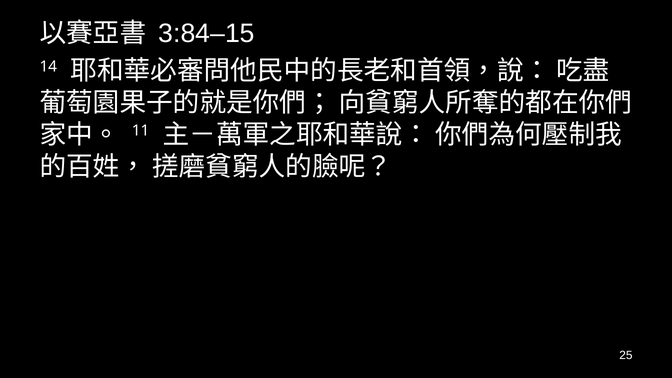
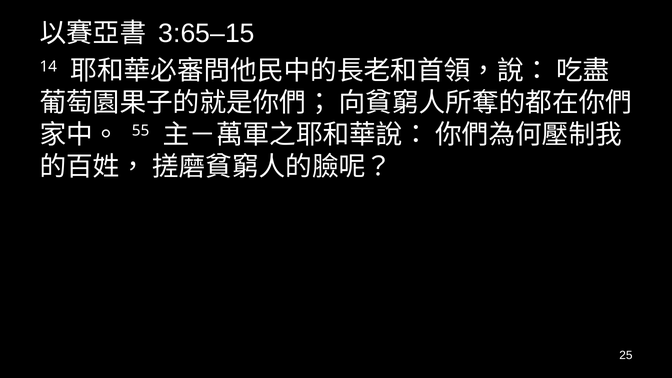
3:84–15: 3:84–15 -> 3:65–15
11: 11 -> 55
